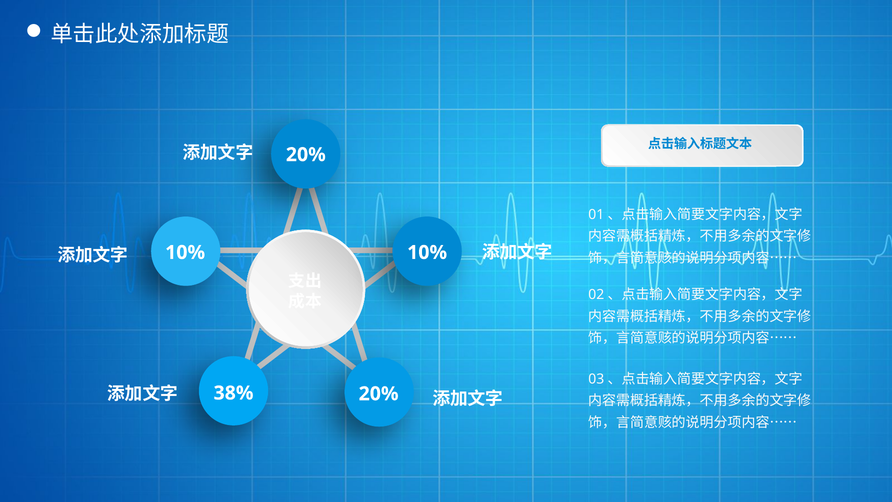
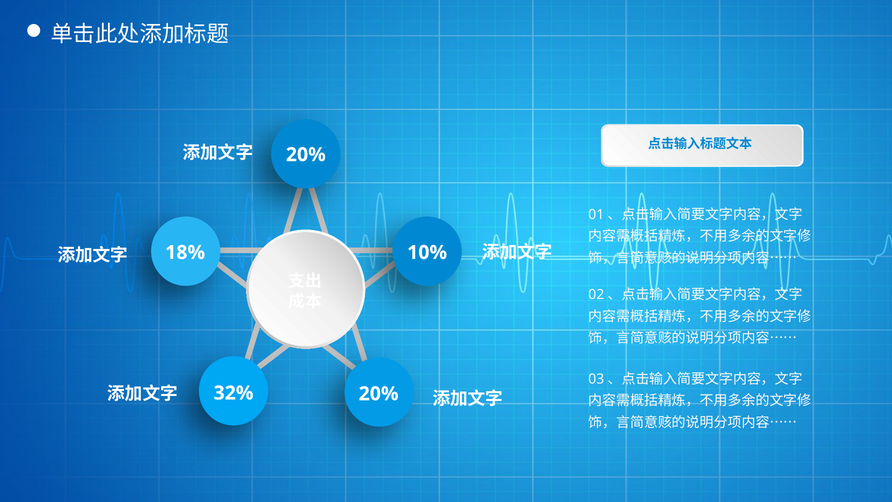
10% at (185, 252): 10% -> 18%
38%: 38% -> 32%
